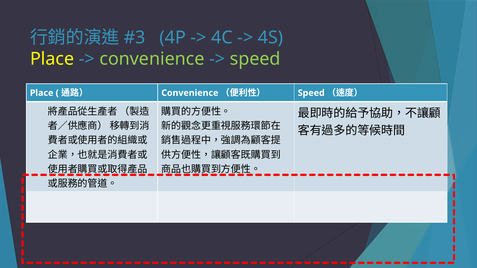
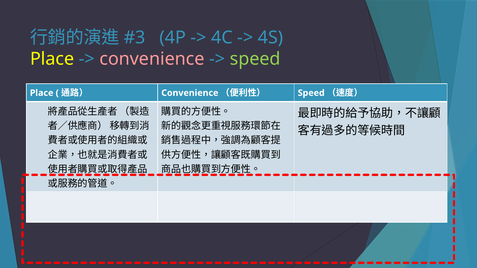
convenience at (152, 59) colour: light green -> pink
